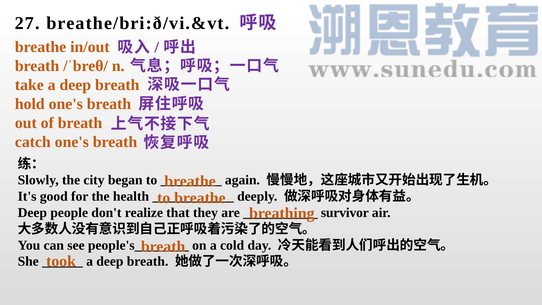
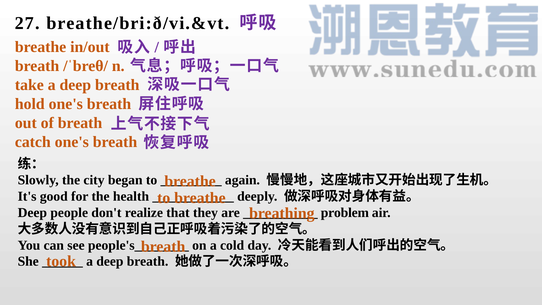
survivor: survivor -> problem
